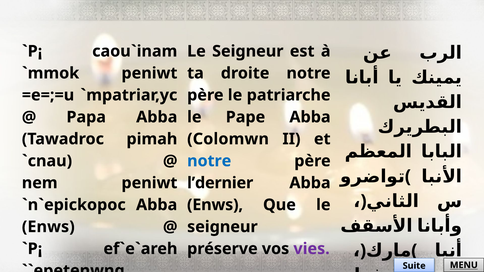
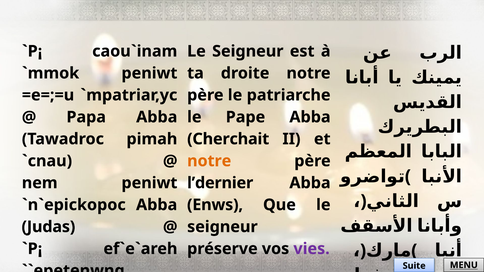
Colomwn: Colomwn -> Cherchait
notre at (209, 161) colour: blue -> orange
Enws at (48, 227): Enws -> Judas
